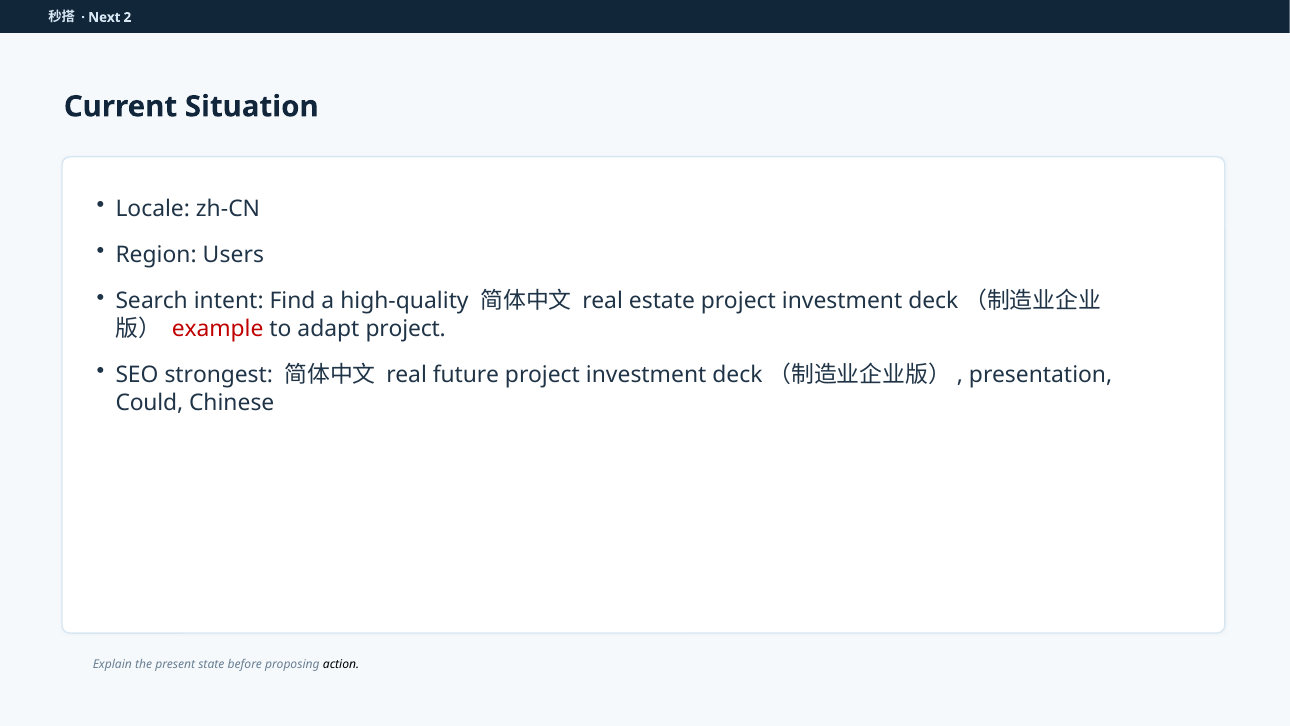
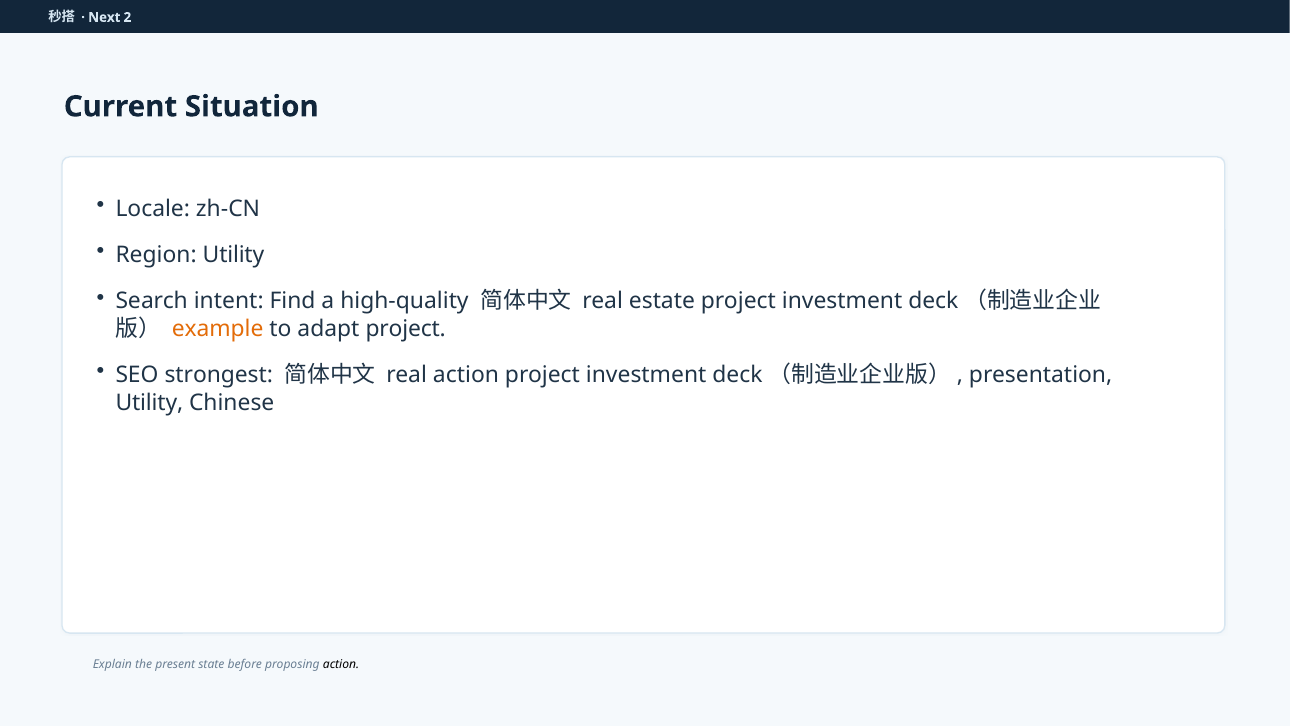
Region Users: Users -> Utility
example colour: red -> orange
real future: future -> action
Could at (149, 402): Could -> Utility
